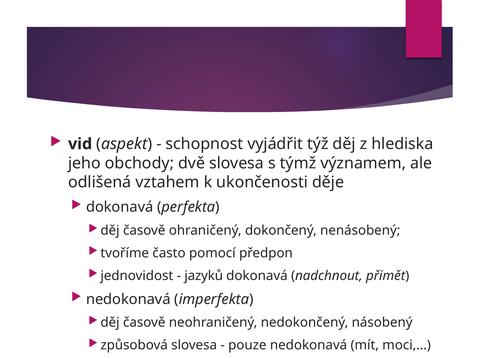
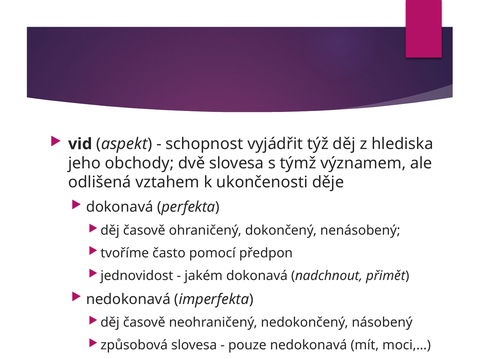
jazyků: jazyků -> jakém
